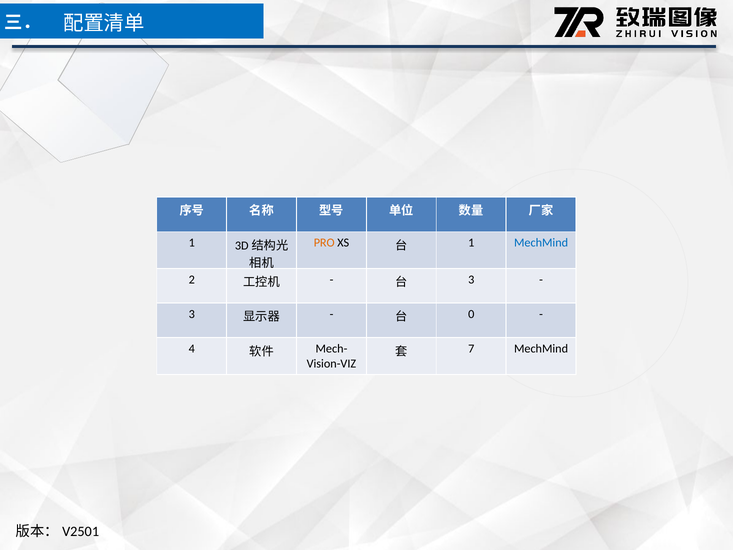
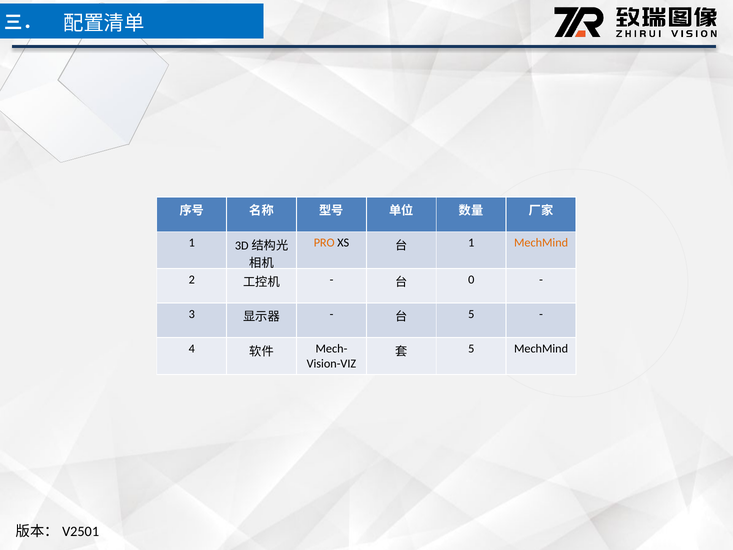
MechMind at (541, 243) colour: blue -> orange
3 at (471, 280): 3 -> 0
0 at (471, 314): 0 -> 5
7 at (471, 349): 7 -> 5
